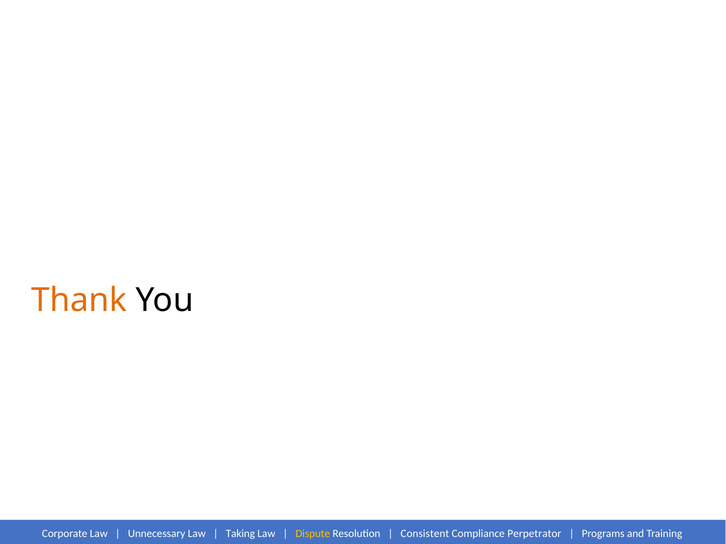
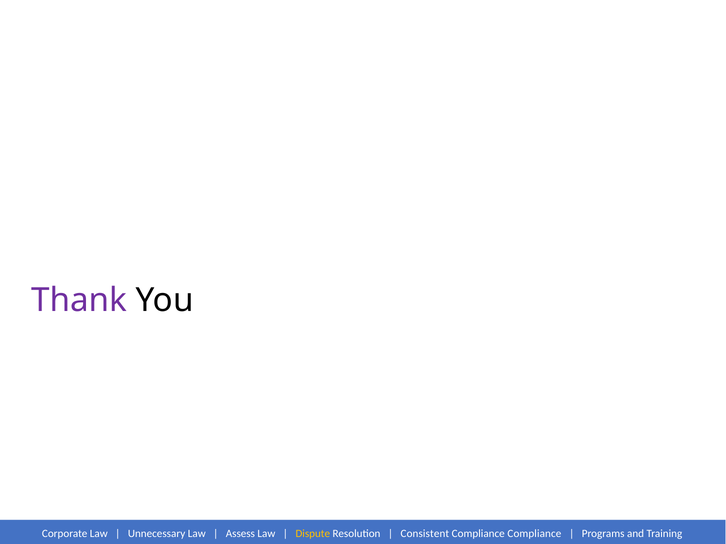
Thank colour: orange -> purple
Taking: Taking -> Assess
Compliance Perpetrator: Perpetrator -> Compliance
